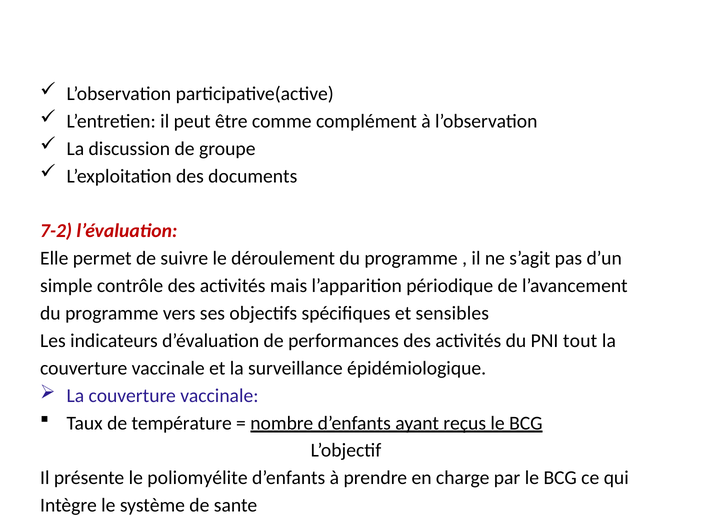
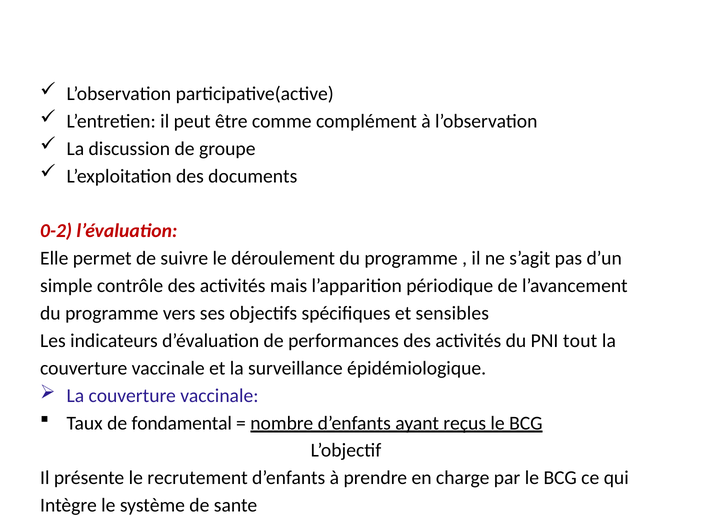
7-2: 7-2 -> 0-2
température: température -> fondamental
poliomyélite: poliomyélite -> recrutement
